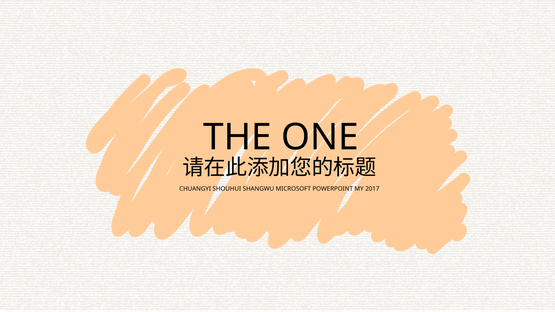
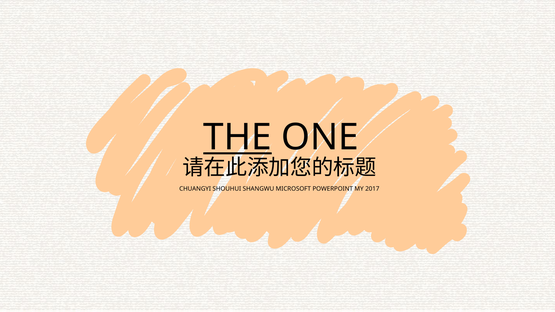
THE underline: none -> present
